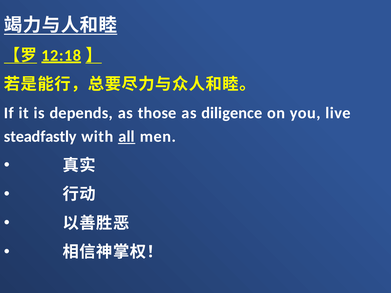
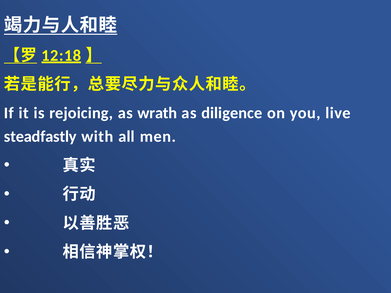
depends: depends -> rejoicing
those: those -> wrath
all underline: present -> none
